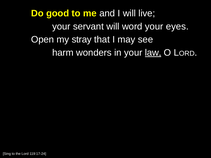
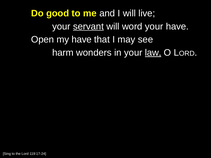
servant underline: none -> present
your eyes: eyes -> have
my stray: stray -> have
